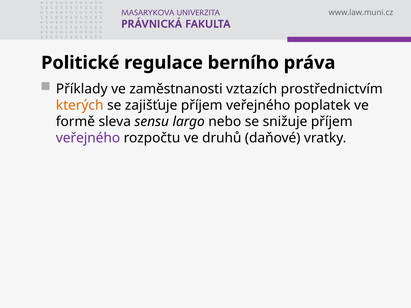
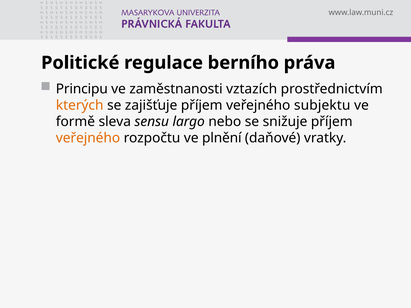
Příklady: Příklady -> Principu
poplatek: poplatek -> subjektu
veřejného at (88, 138) colour: purple -> orange
druhů: druhů -> plnění
